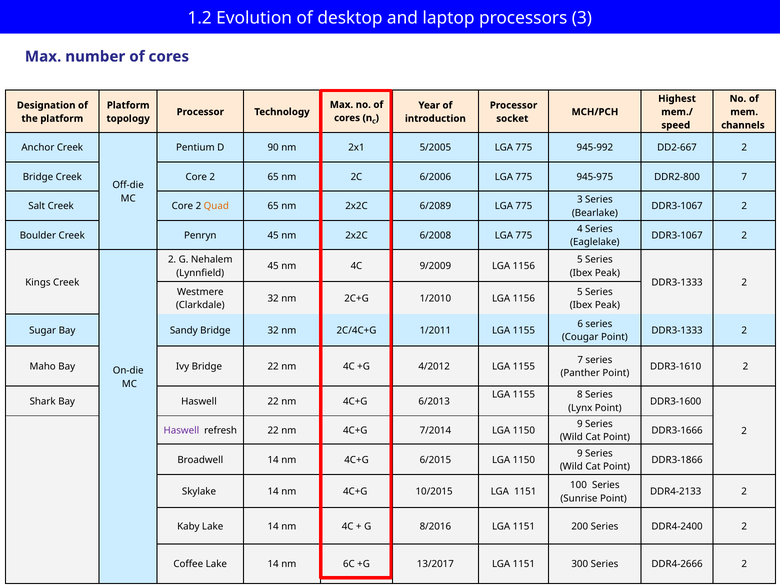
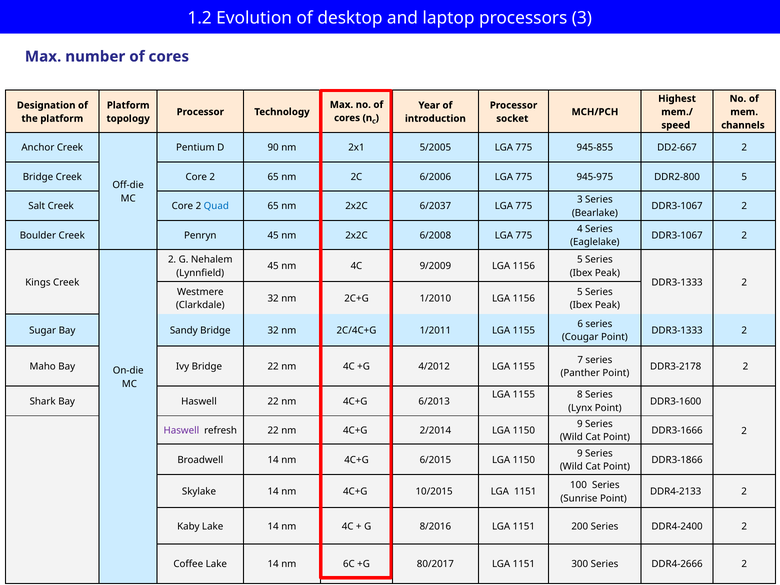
945-992: 945-992 -> 945-855
DDR2-800 7: 7 -> 5
Quad colour: orange -> blue
6/2089: 6/2089 -> 6/2037
DDR3-1610: DDR3-1610 -> DDR3-2178
7/2014: 7/2014 -> 2/2014
13/2017: 13/2017 -> 80/2017
